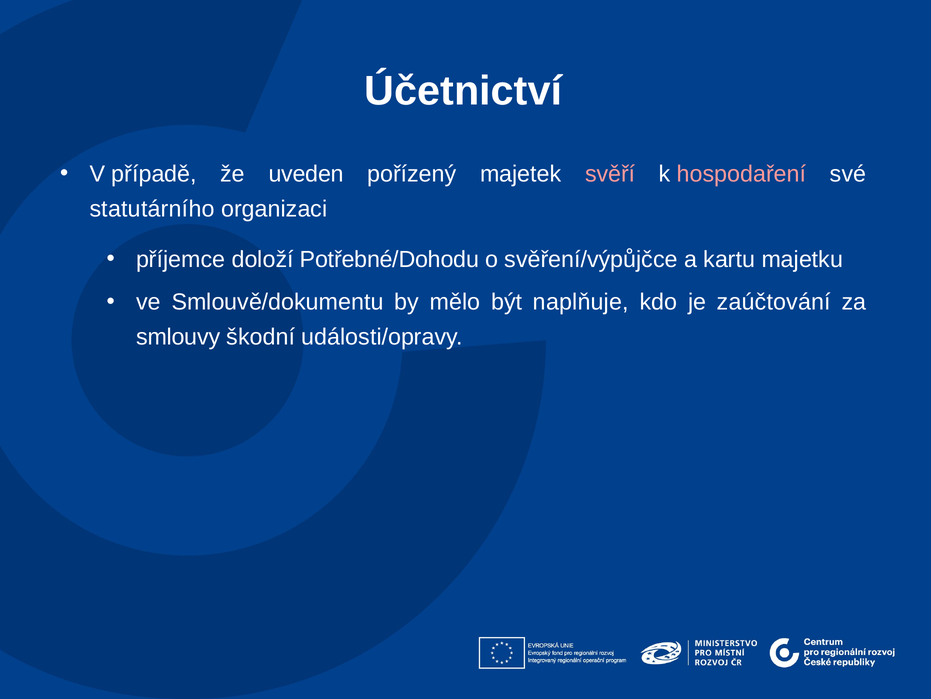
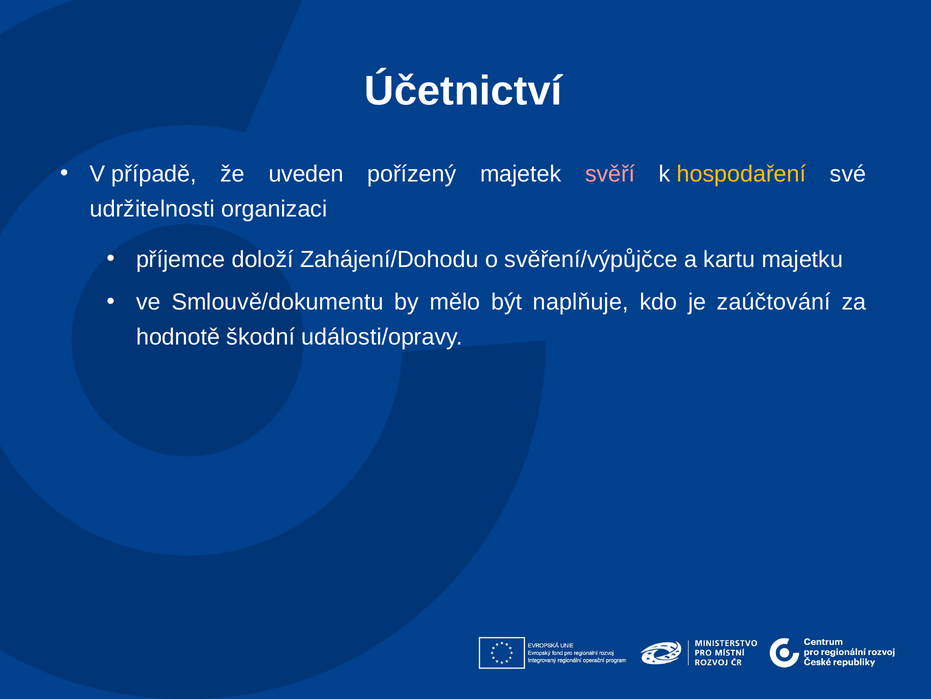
hospodaření colour: pink -> yellow
statutárního: statutárního -> udržitelnosti
Potřebné/Dohodu: Potřebné/Dohodu -> Zahájení/Dohodu
smlouvy: smlouvy -> hodnotě
